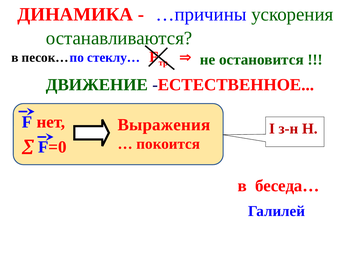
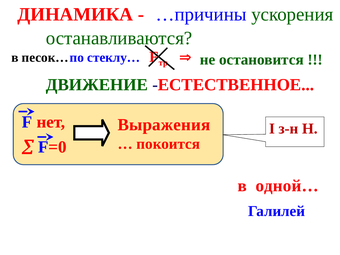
беседа…: беседа… -> одной…
